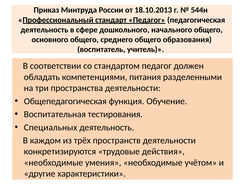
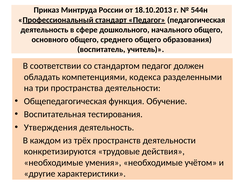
питания: питания -> кодекса
Специальных: Специальных -> Утверждения
